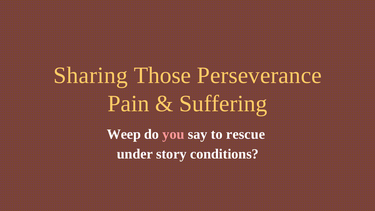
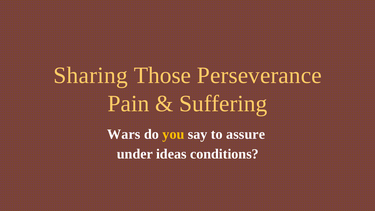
Weep: Weep -> Wars
you colour: pink -> yellow
rescue: rescue -> assure
story: story -> ideas
